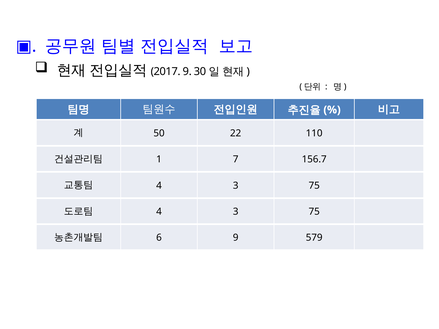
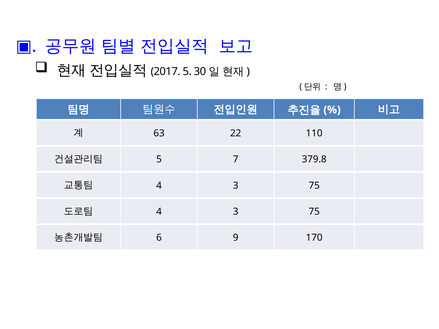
9 at (187, 71): 9 -> 5
50: 50 -> 63
1 at (159, 160): 1 -> 5
156.7: 156.7 -> 379.8
579: 579 -> 170
